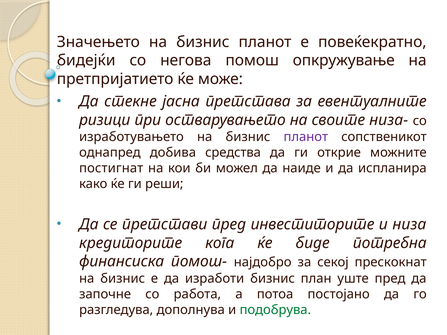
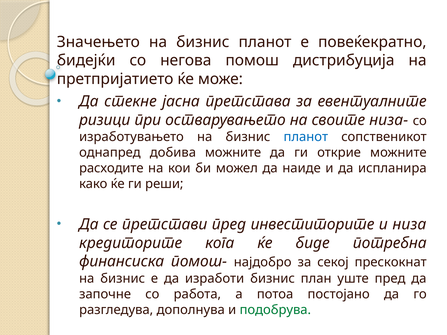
опкружување: опкружување -> дистрибуција
планот at (306, 137) colour: purple -> blue
добива средства: средства -> можните
постигнат: постигнат -> расходите
